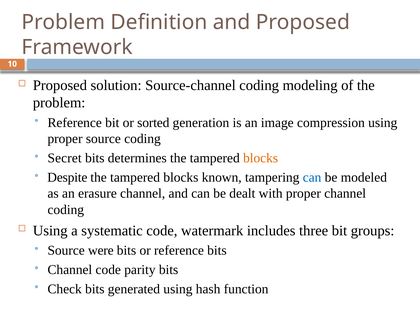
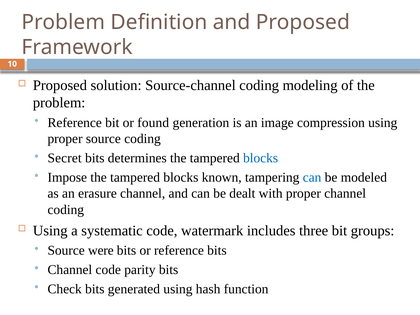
sorted: sorted -> found
blocks at (261, 158) colour: orange -> blue
Despite: Despite -> Impose
